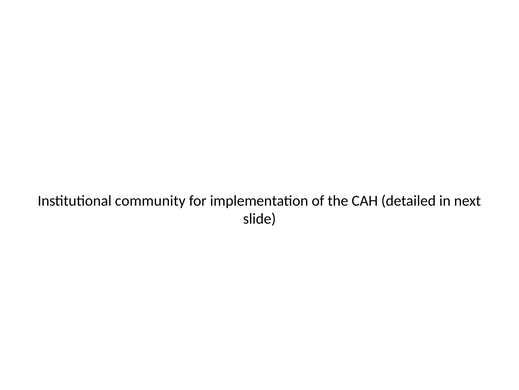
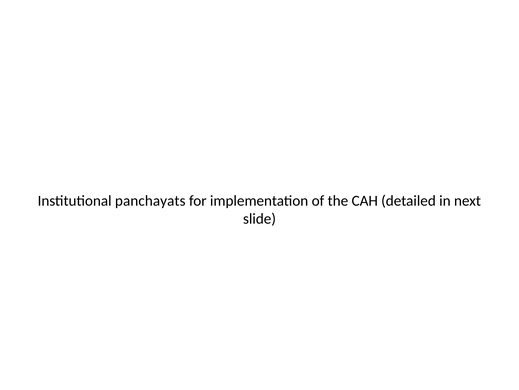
community: community -> panchayats
